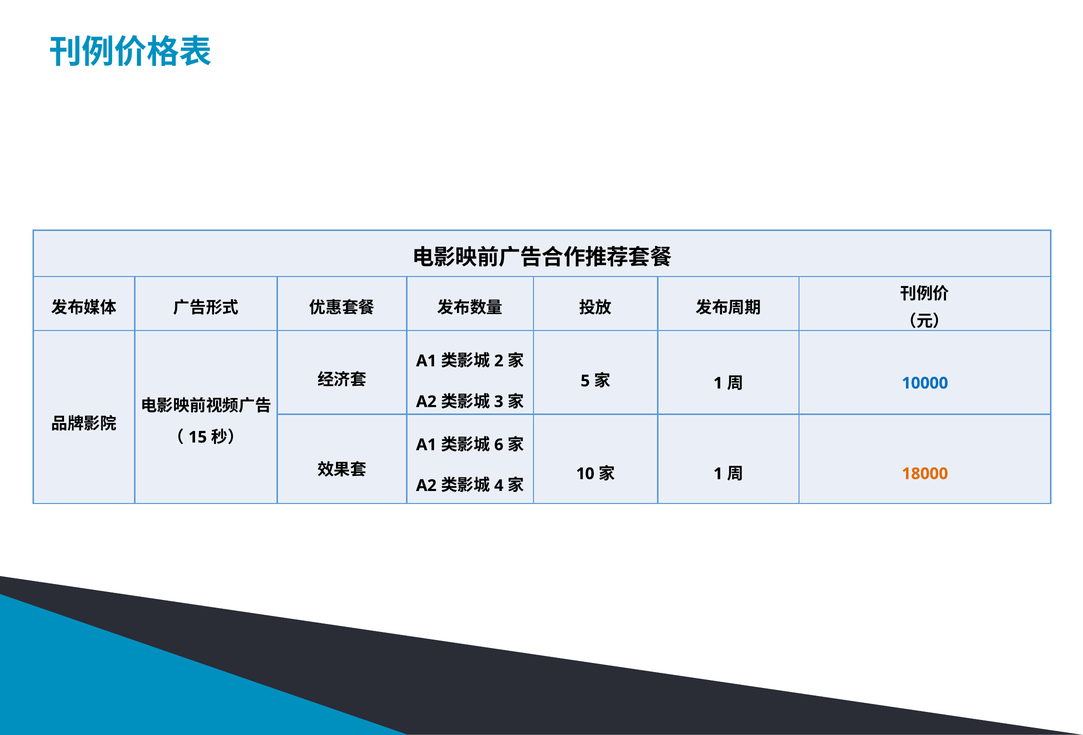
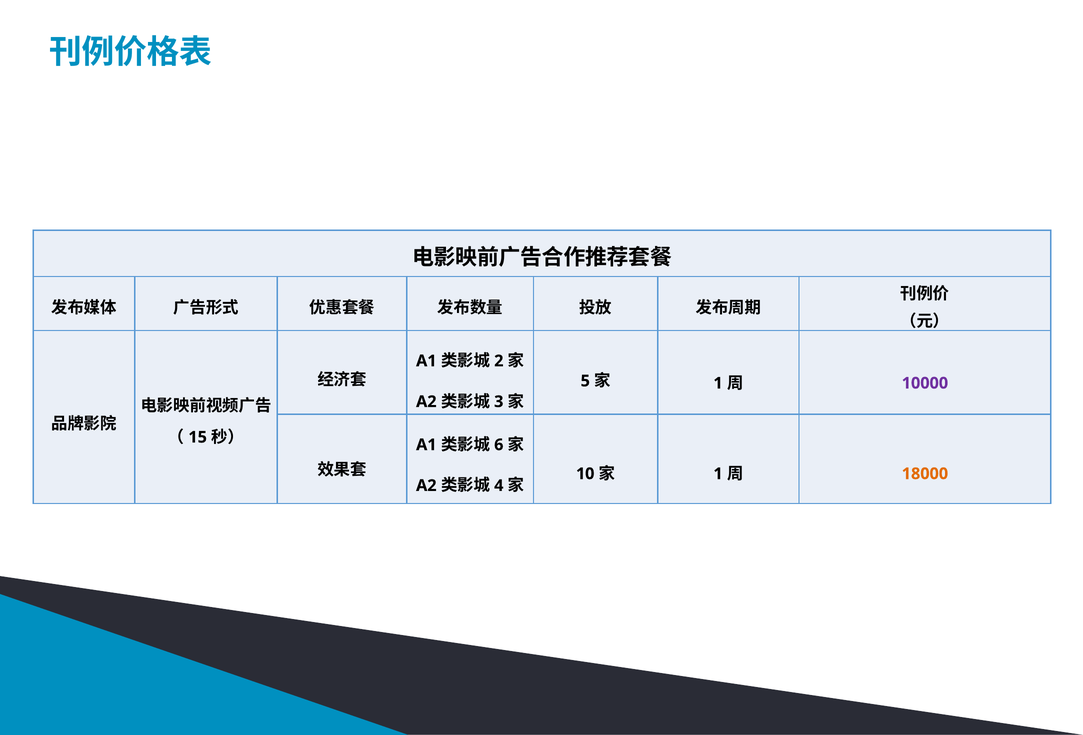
10000 colour: blue -> purple
